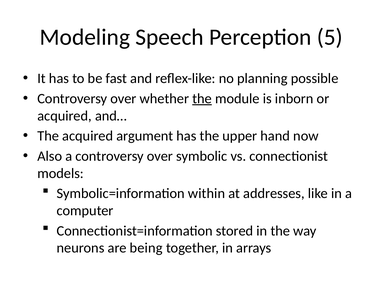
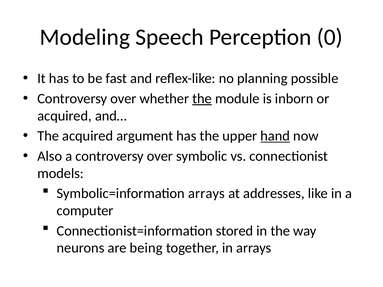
5: 5 -> 0
hand underline: none -> present
Symbolic=information within: within -> arrays
